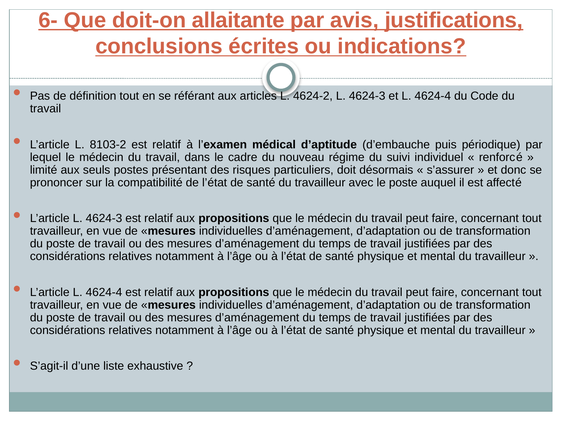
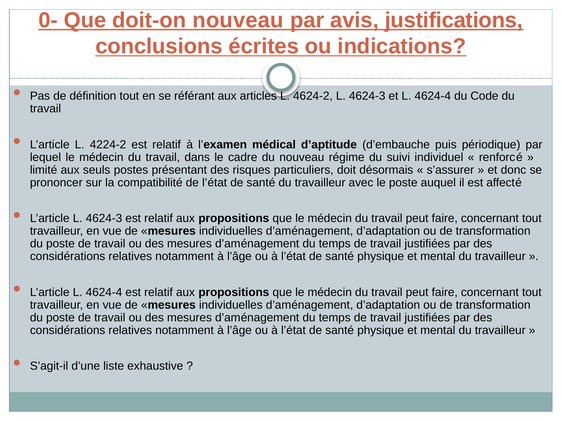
6-: 6- -> 0-
doit-on allaitante: allaitante -> nouveau
8103-2: 8103-2 -> 4224-2
